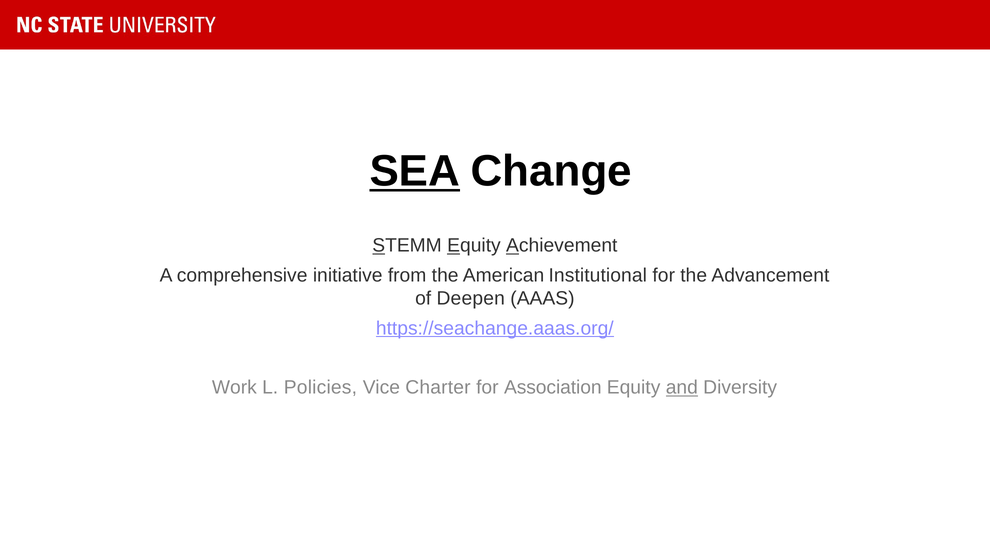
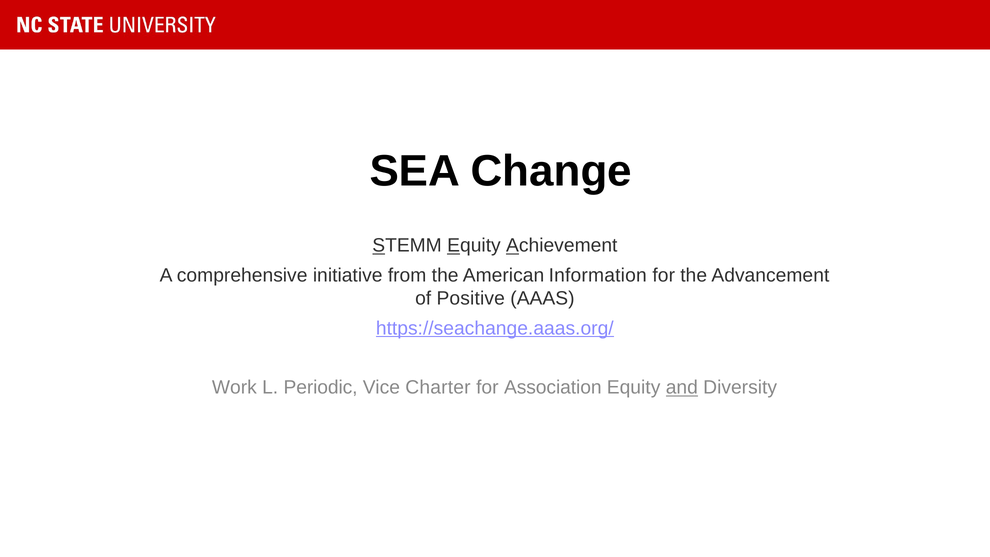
SEA underline: present -> none
Institutional: Institutional -> Information
Deepen: Deepen -> Positive
Policies: Policies -> Periodic
